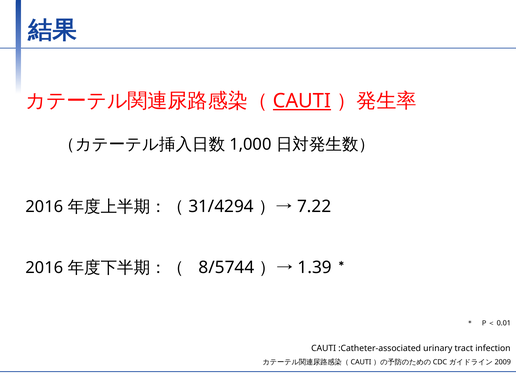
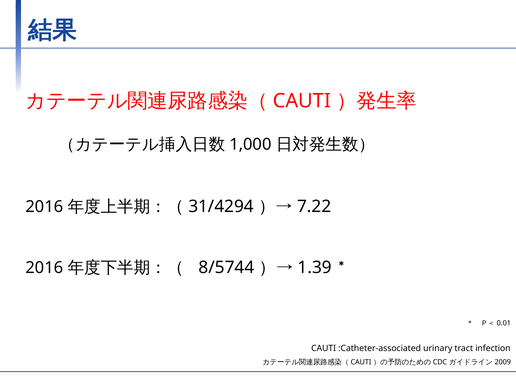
CAUTI at (302, 101) underline: present -> none
